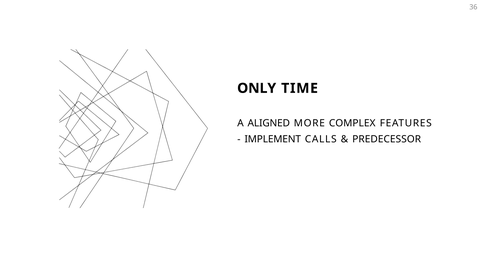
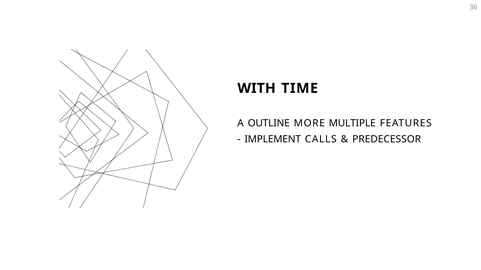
ONLY: ONLY -> WITH
ALIGNED: ALIGNED -> OUTLINE
COMPLEX: COMPLEX -> MULTIPLE
